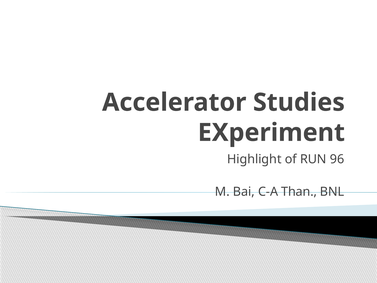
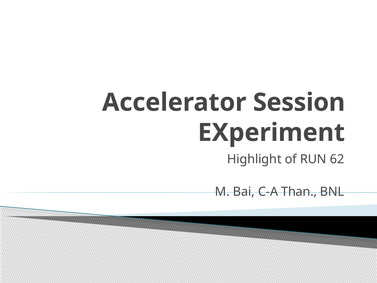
Studies: Studies -> Session
96: 96 -> 62
